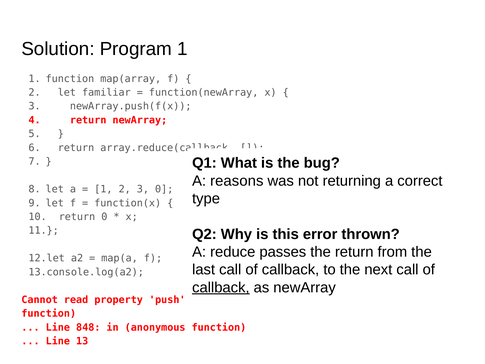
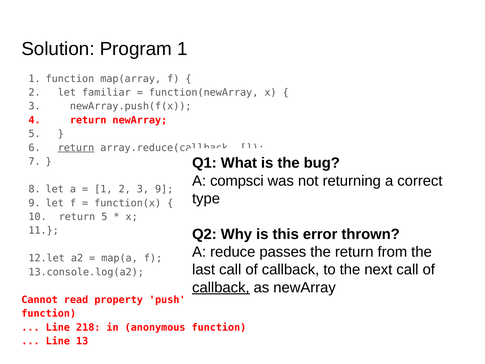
return at (76, 148) underline: none -> present
reasons: reasons -> compsci
3 0: 0 -> 9
return 0: 0 -> 5
848: 848 -> 218
